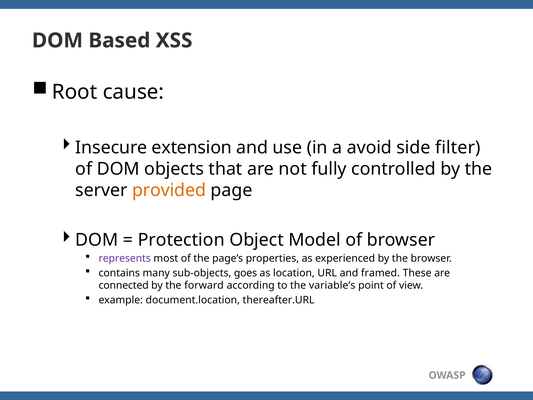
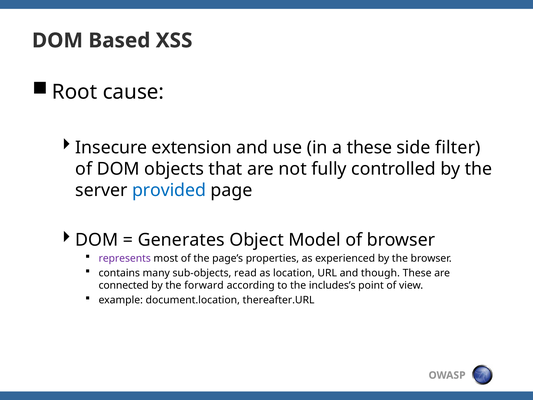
a avoid: avoid -> these
provided colour: orange -> blue
Protection: Protection -> Generates
goes: goes -> read
framed: framed -> though
variable’s: variable’s -> includes’s
